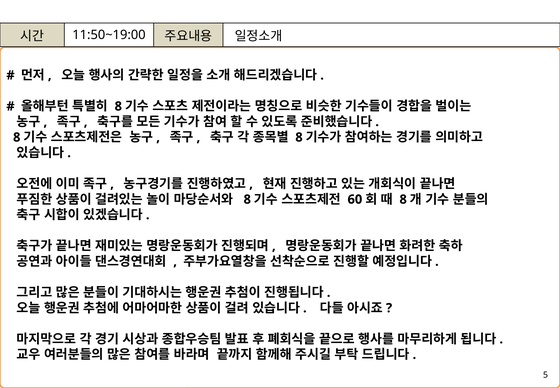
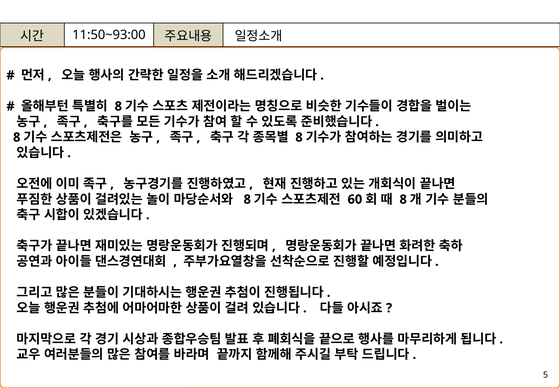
11:50~19:00: 11:50~19:00 -> 11:50~93:00
